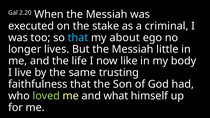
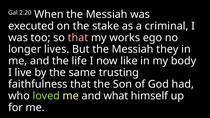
that at (78, 38) colour: light blue -> pink
about: about -> works
little: little -> they
